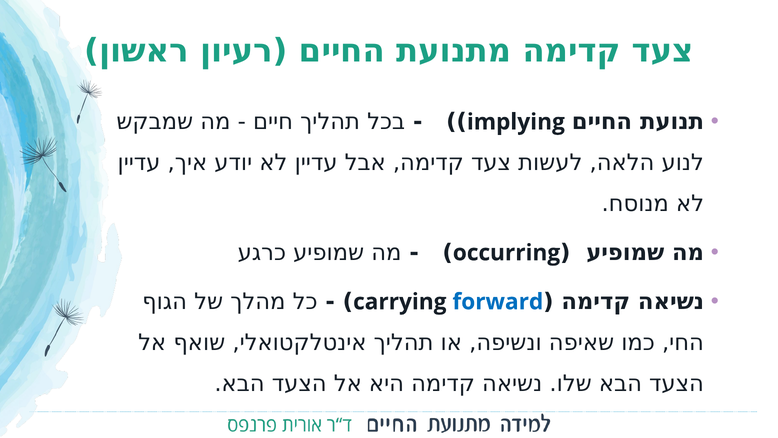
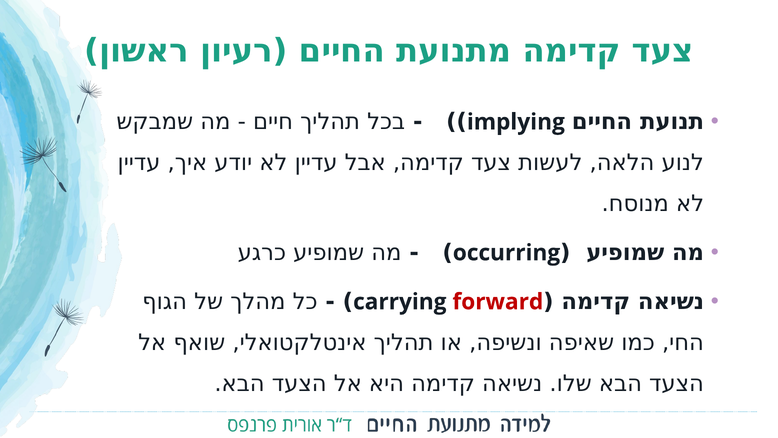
forward colour: blue -> red
